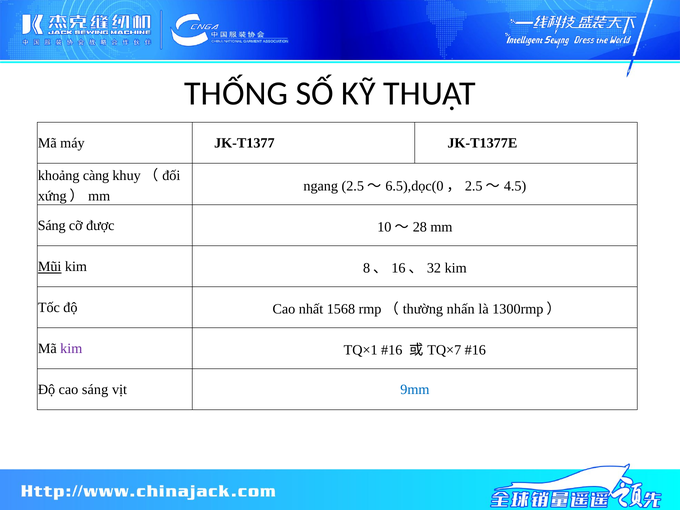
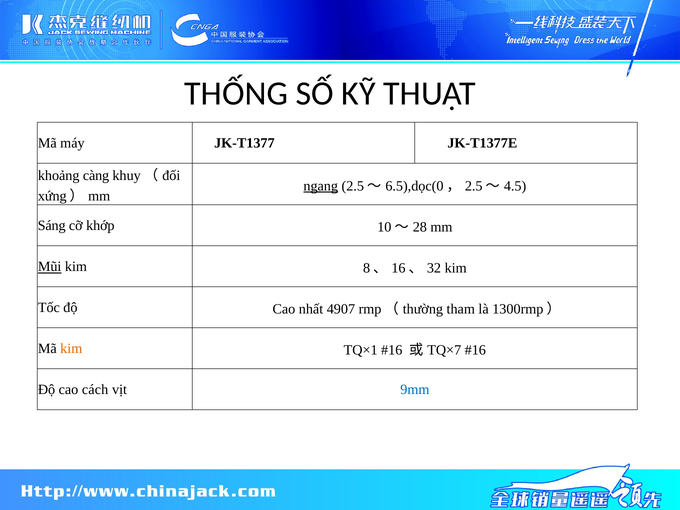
ngang underline: none -> present
được: được -> khớp
1568: 1568 -> 4907
nhấn: nhấn -> tham
kim at (71, 349) colour: purple -> orange
cao sáng: sáng -> cách
